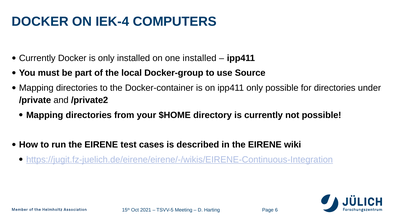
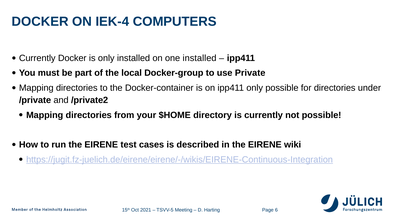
Source: Source -> Private
